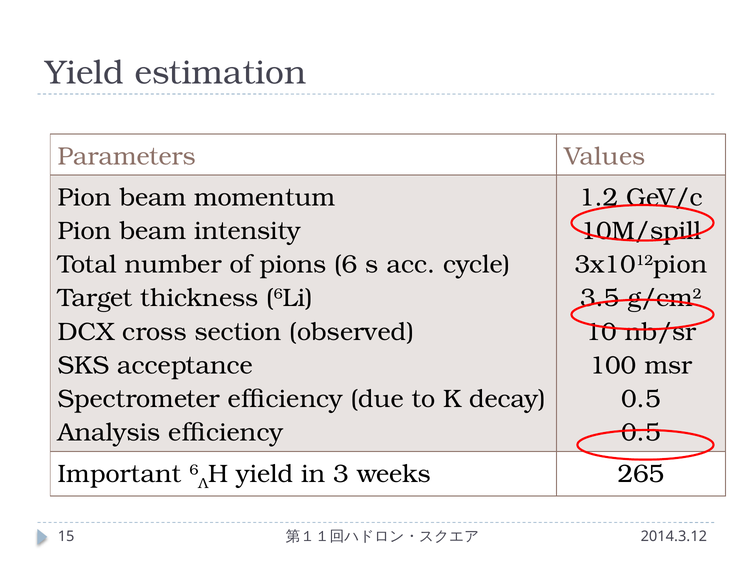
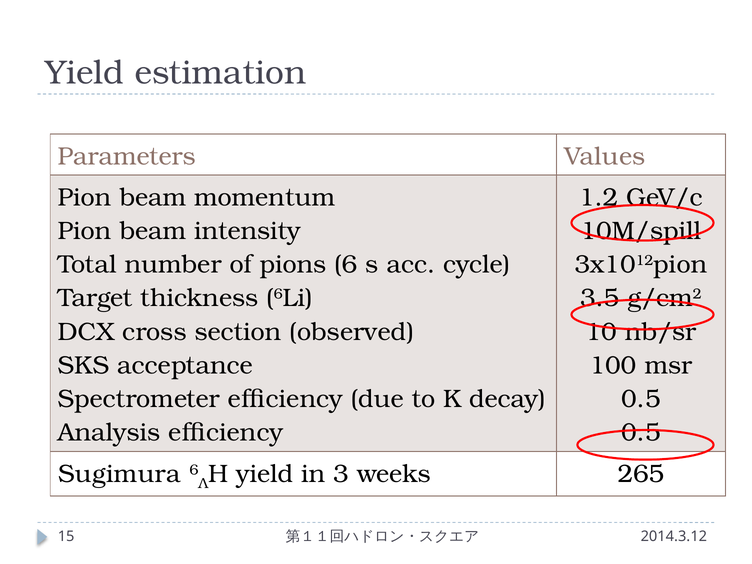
Important: Important -> Sugimura
